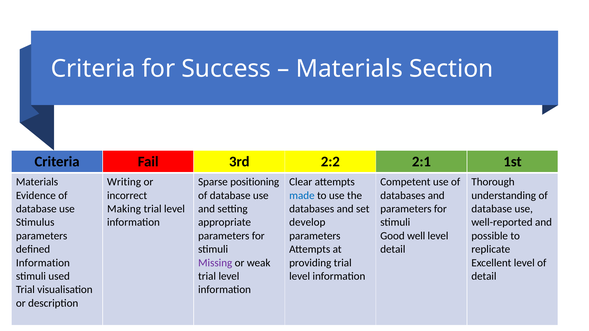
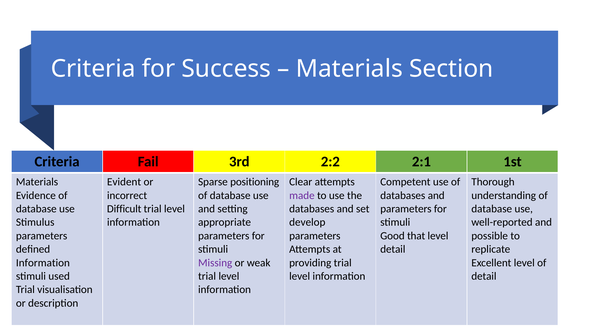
Writing: Writing -> Evident
made colour: blue -> purple
Making: Making -> Difficult
well: well -> that
